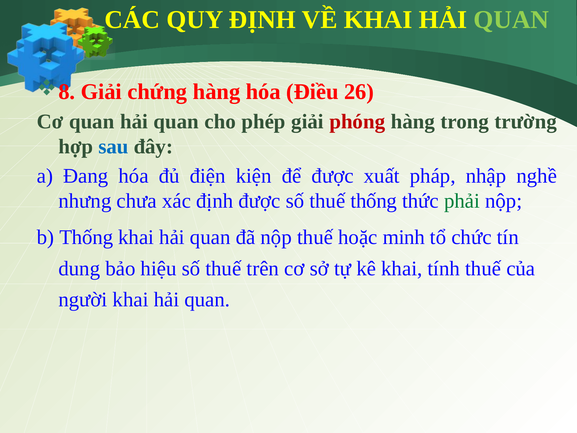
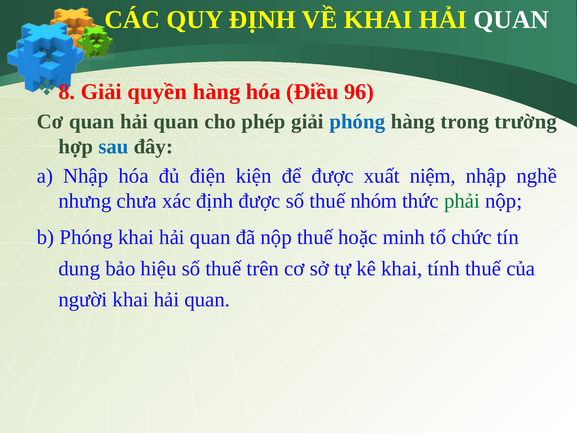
QUAN at (511, 20) colour: light green -> white
chứng: chứng -> quyền
26: 26 -> 96
phóng at (357, 122) colour: red -> blue
a Đang: Đang -> Nhập
pháp: pháp -> niệm
thuế thống: thống -> nhóm
b Thống: Thống -> Phóng
